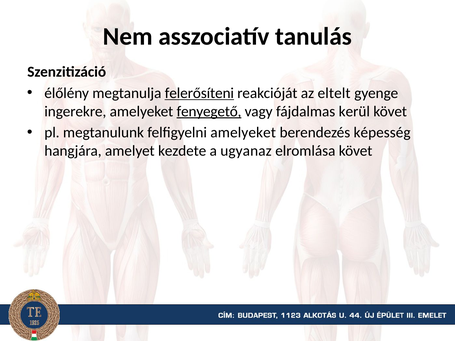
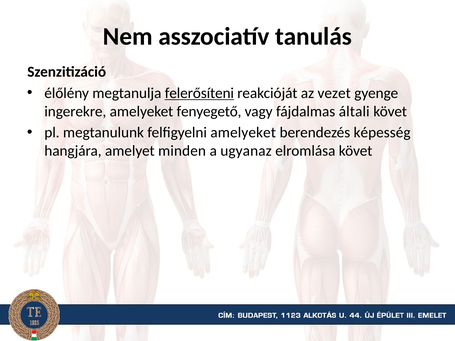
eltelt: eltelt -> vezet
fenyegető underline: present -> none
kerül: kerül -> általi
kezdete: kezdete -> minden
